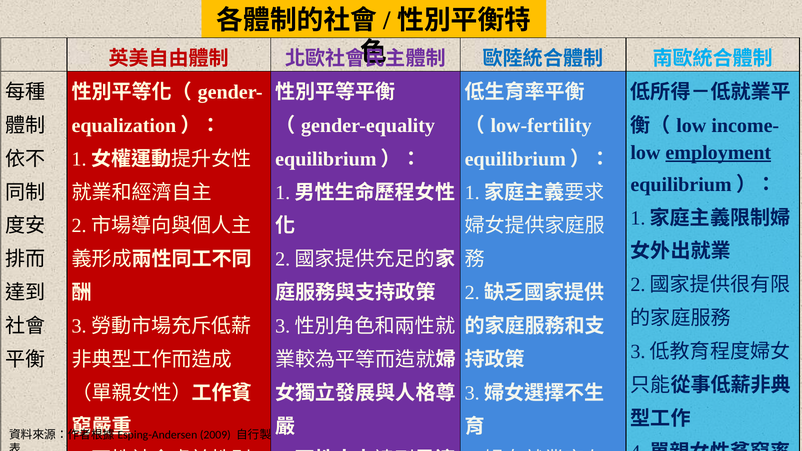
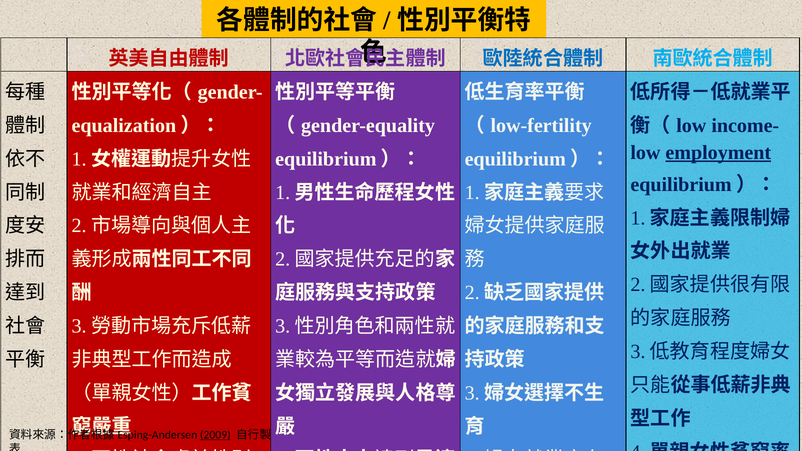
2009 underline: none -> present
